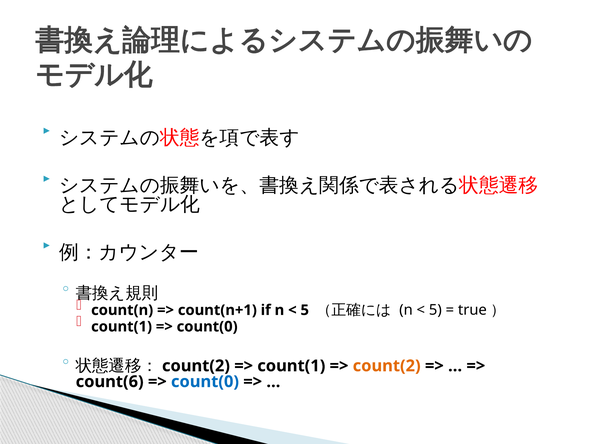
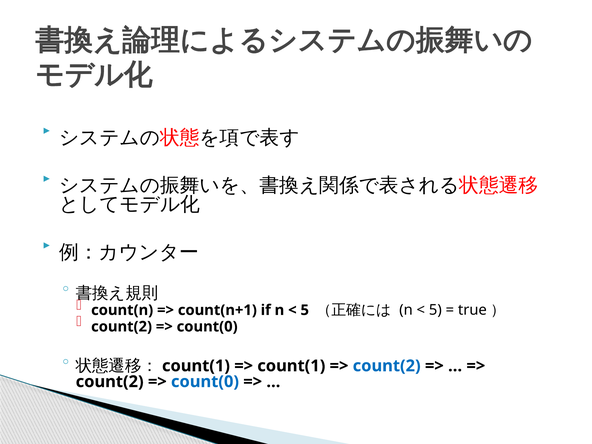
count(1 at (122, 327): count(1 -> count(2
count(2 at (196, 366): count(2 -> count(1
count(2 at (387, 366) colour: orange -> blue
count(6 at (110, 382): count(6 -> count(2
